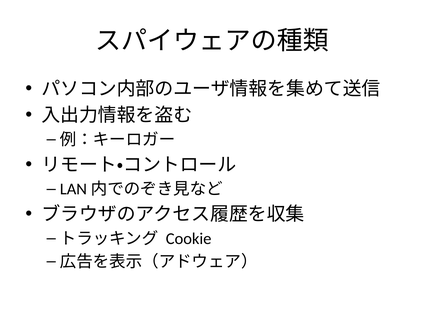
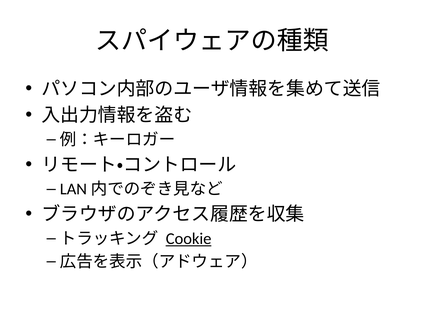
Cookie underline: none -> present
